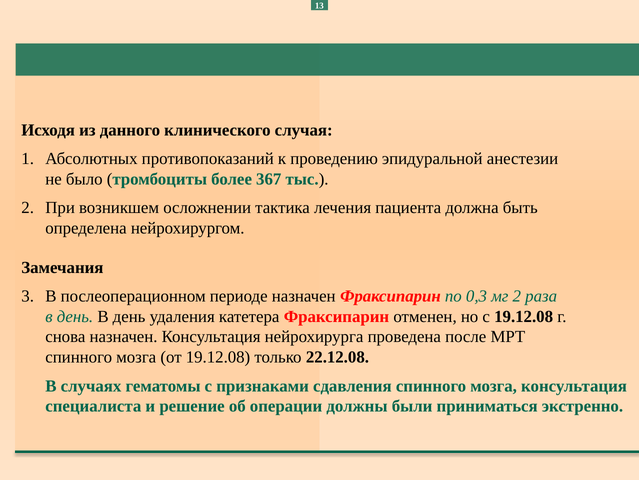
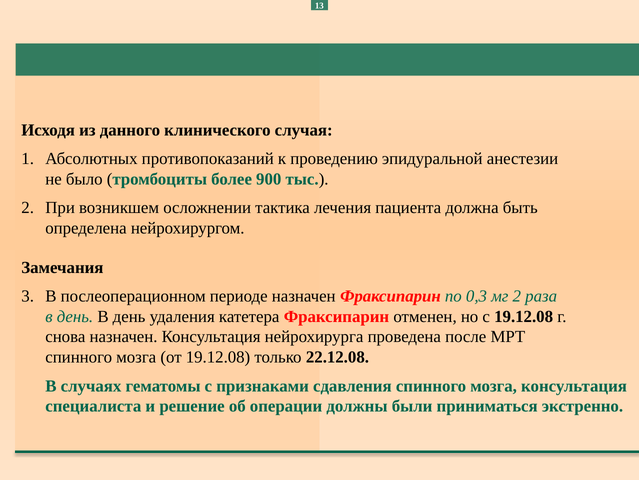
367: 367 -> 900
